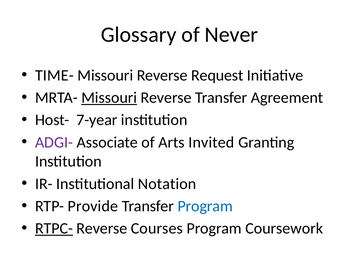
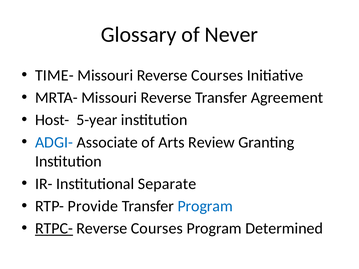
Missouri Reverse Request: Request -> Courses
Missouri at (109, 98) underline: present -> none
7-year: 7-year -> 5-year
ADGI- colour: purple -> blue
Invited: Invited -> Review
Notation: Notation -> Separate
Coursework: Coursework -> Determined
